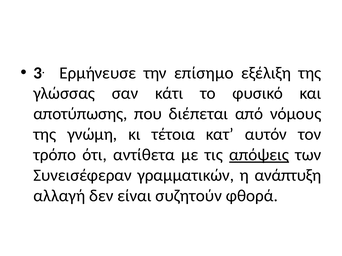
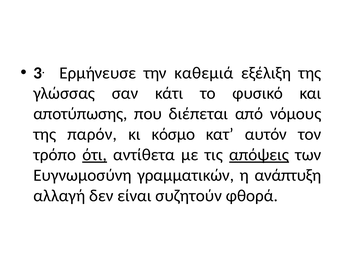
επίσημο: επίσημο -> καθεμιά
γνώμη: γνώμη -> παρόν
τέτοια: τέτοια -> κόσμο
ότι underline: none -> present
Συνεισέφεραν: Συνεισέφεραν -> Ευγνωμοσύνη
